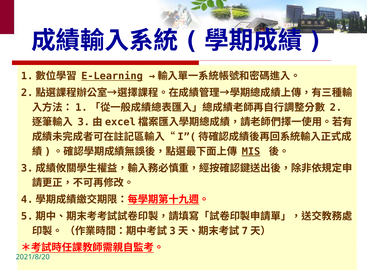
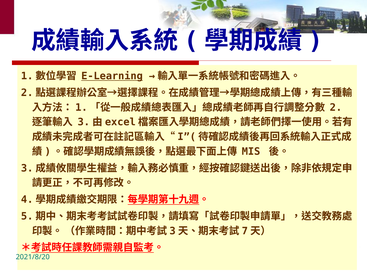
MIS underline: present -> none
